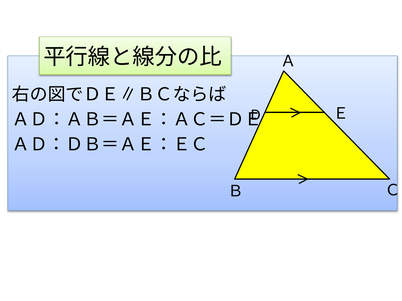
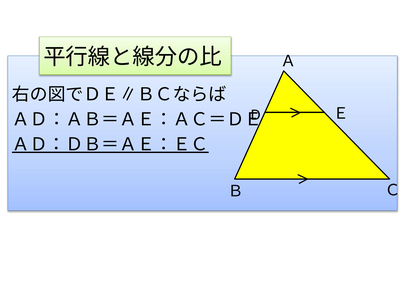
ＡＤ：ＤＢ＝ＡＥ：ＥＣ underline: none -> present
